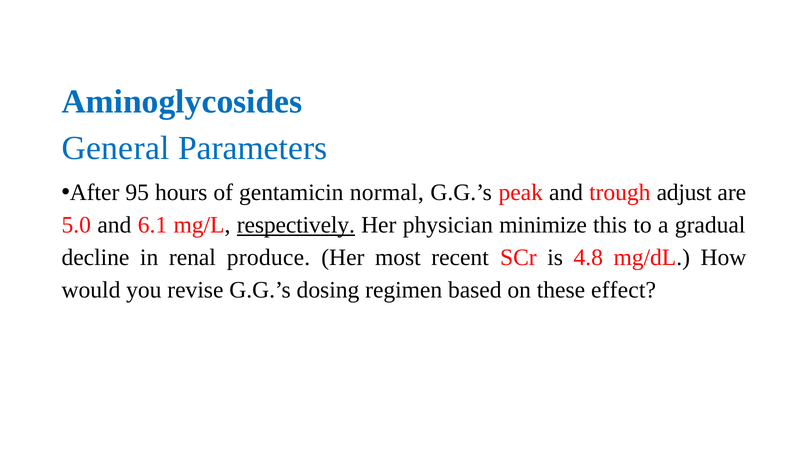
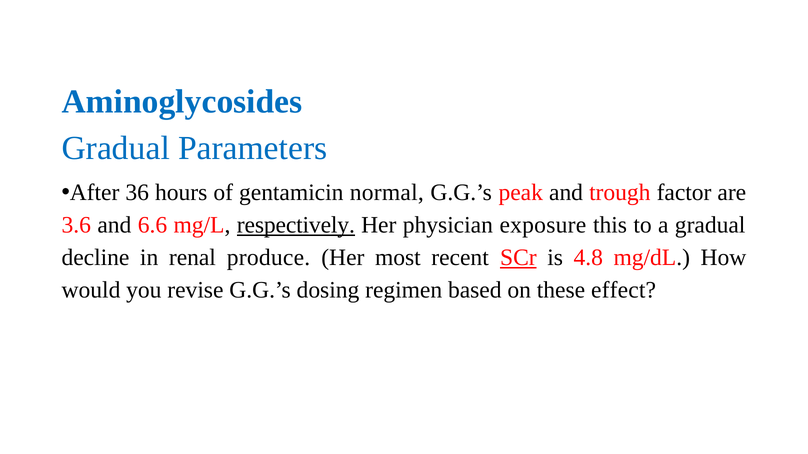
General at (116, 148): General -> Gradual
95: 95 -> 36
adjust: adjust -> factor
5.0: 5.0 -> 3.6
6.1: 6.1 -> 6.6
minimize: minimize -> exposure
SCr underline: none -> present
